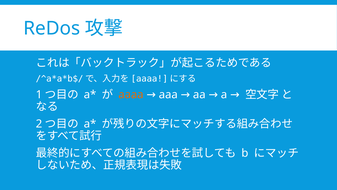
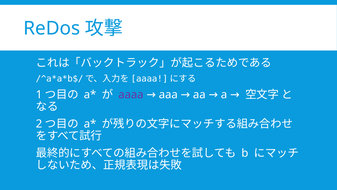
aaaa colour: orange -> purple
